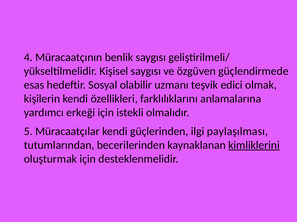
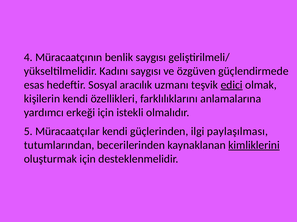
Kişisel: Kişisel -> Kadını
olabilir: olabilir -> aracılık
edici underline: none -> present
